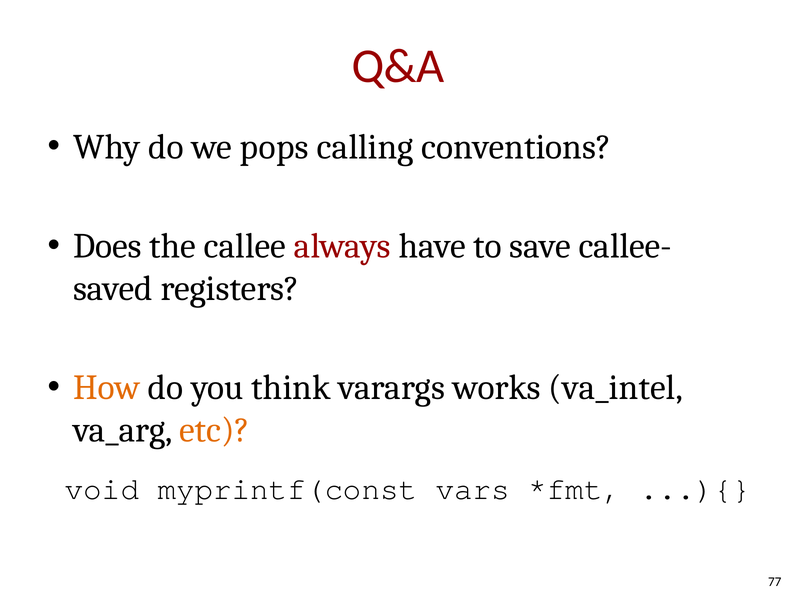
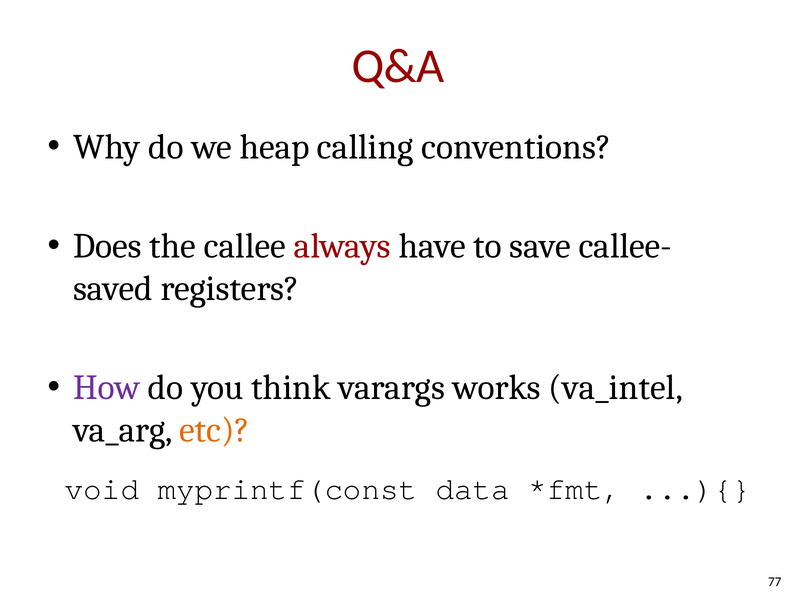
pops: pops -> heap
How colour: orange -> purple
vars: vars -> data
